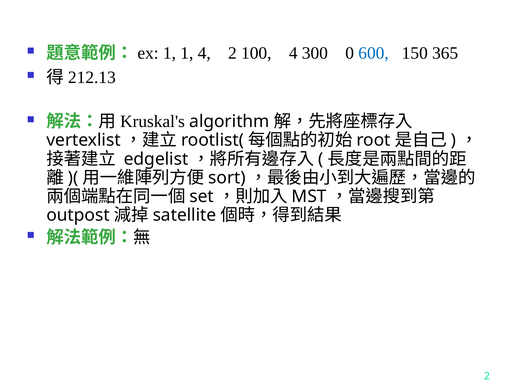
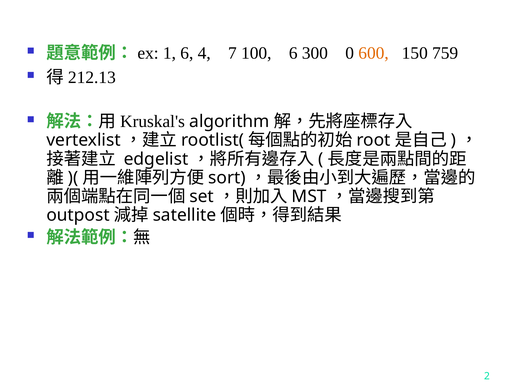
1 1: 1 -> 6
4 2: 2 -> 7
100 4: 4 -> 6
600 colour: blue -> orange
365: 365 -> 759
